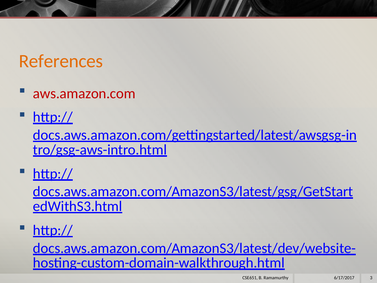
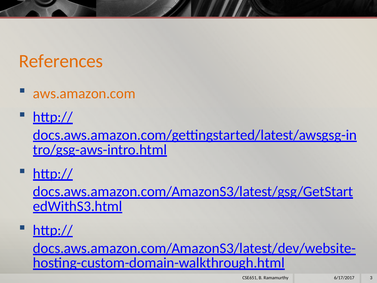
aws.amazon.com colour: red -> orange
